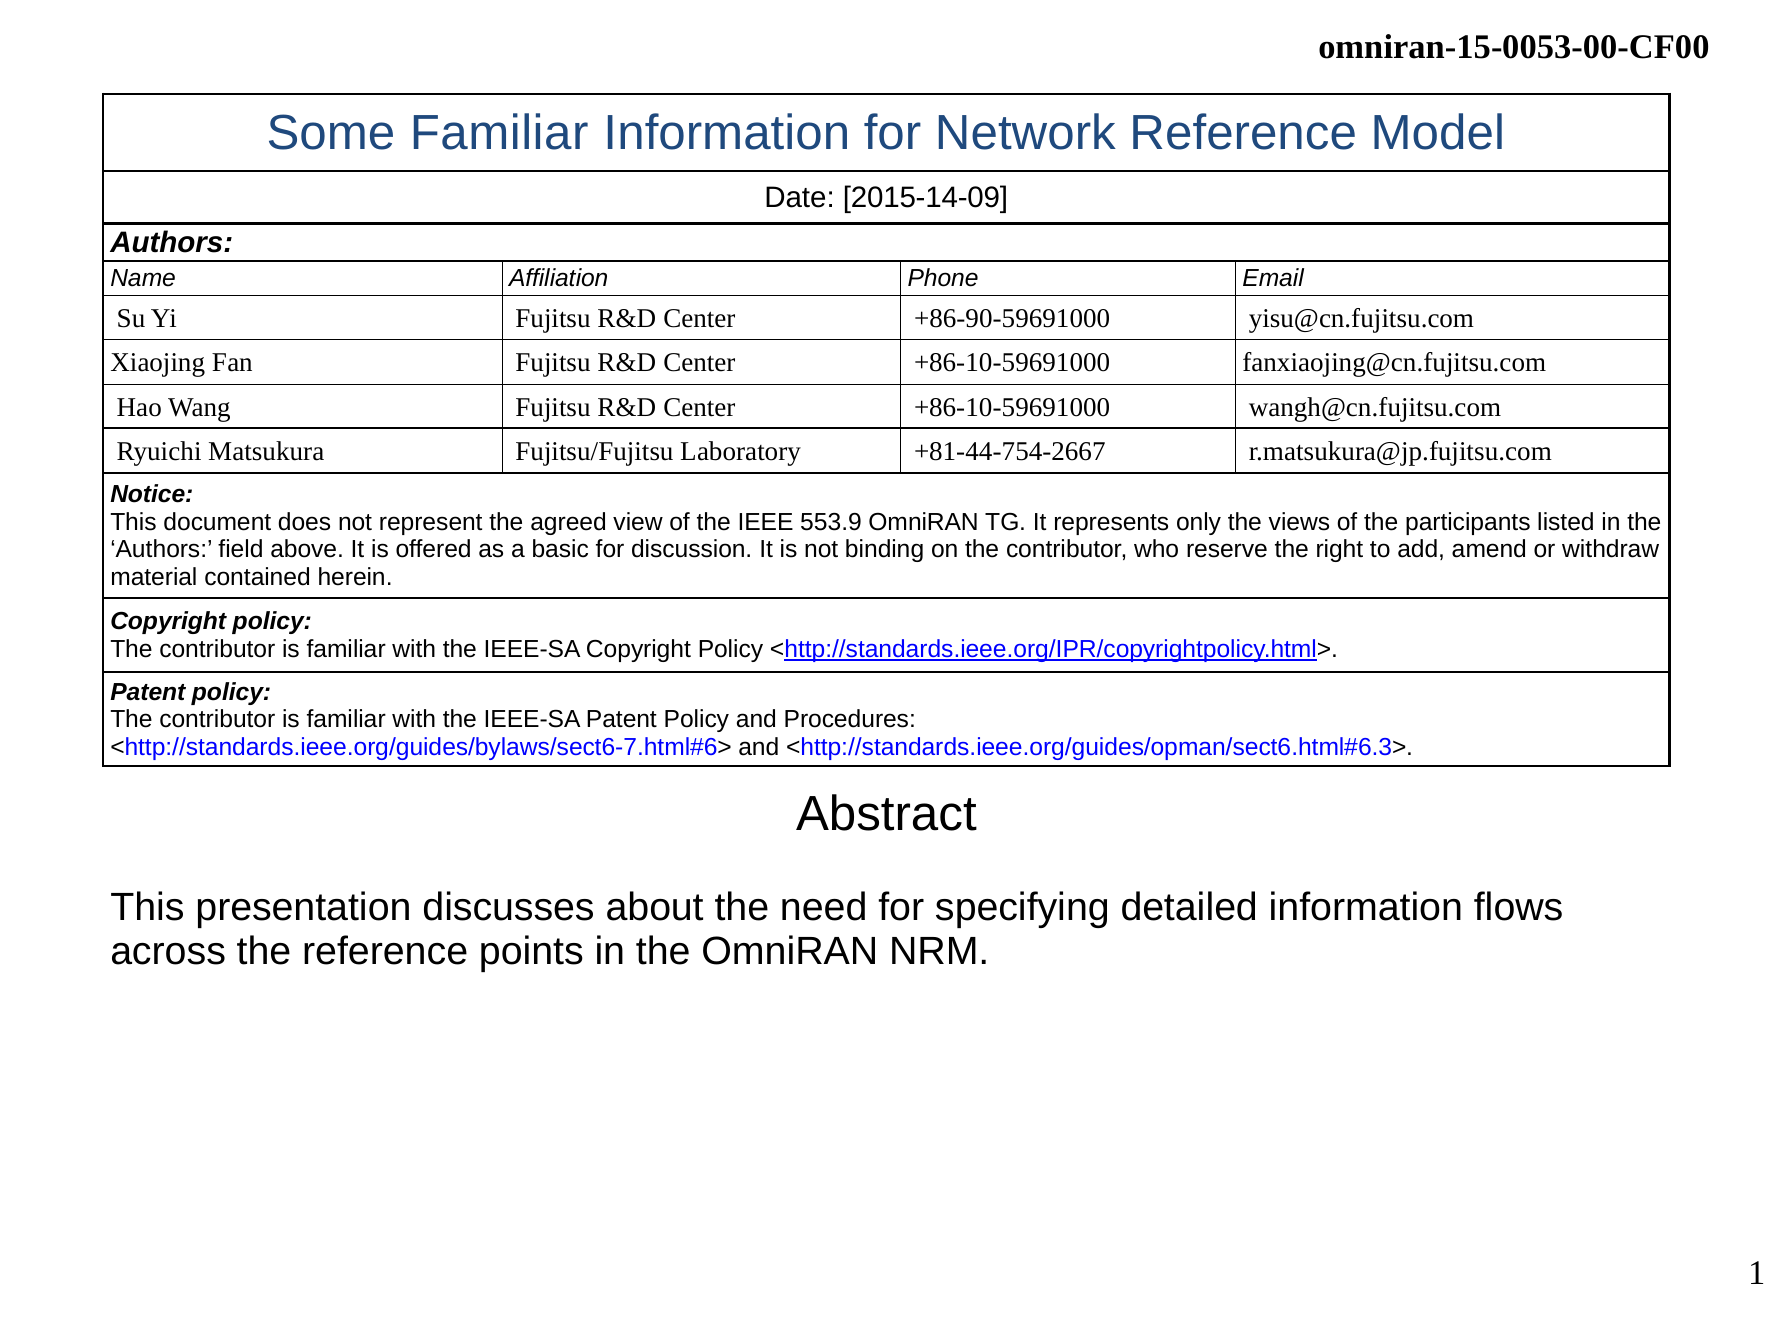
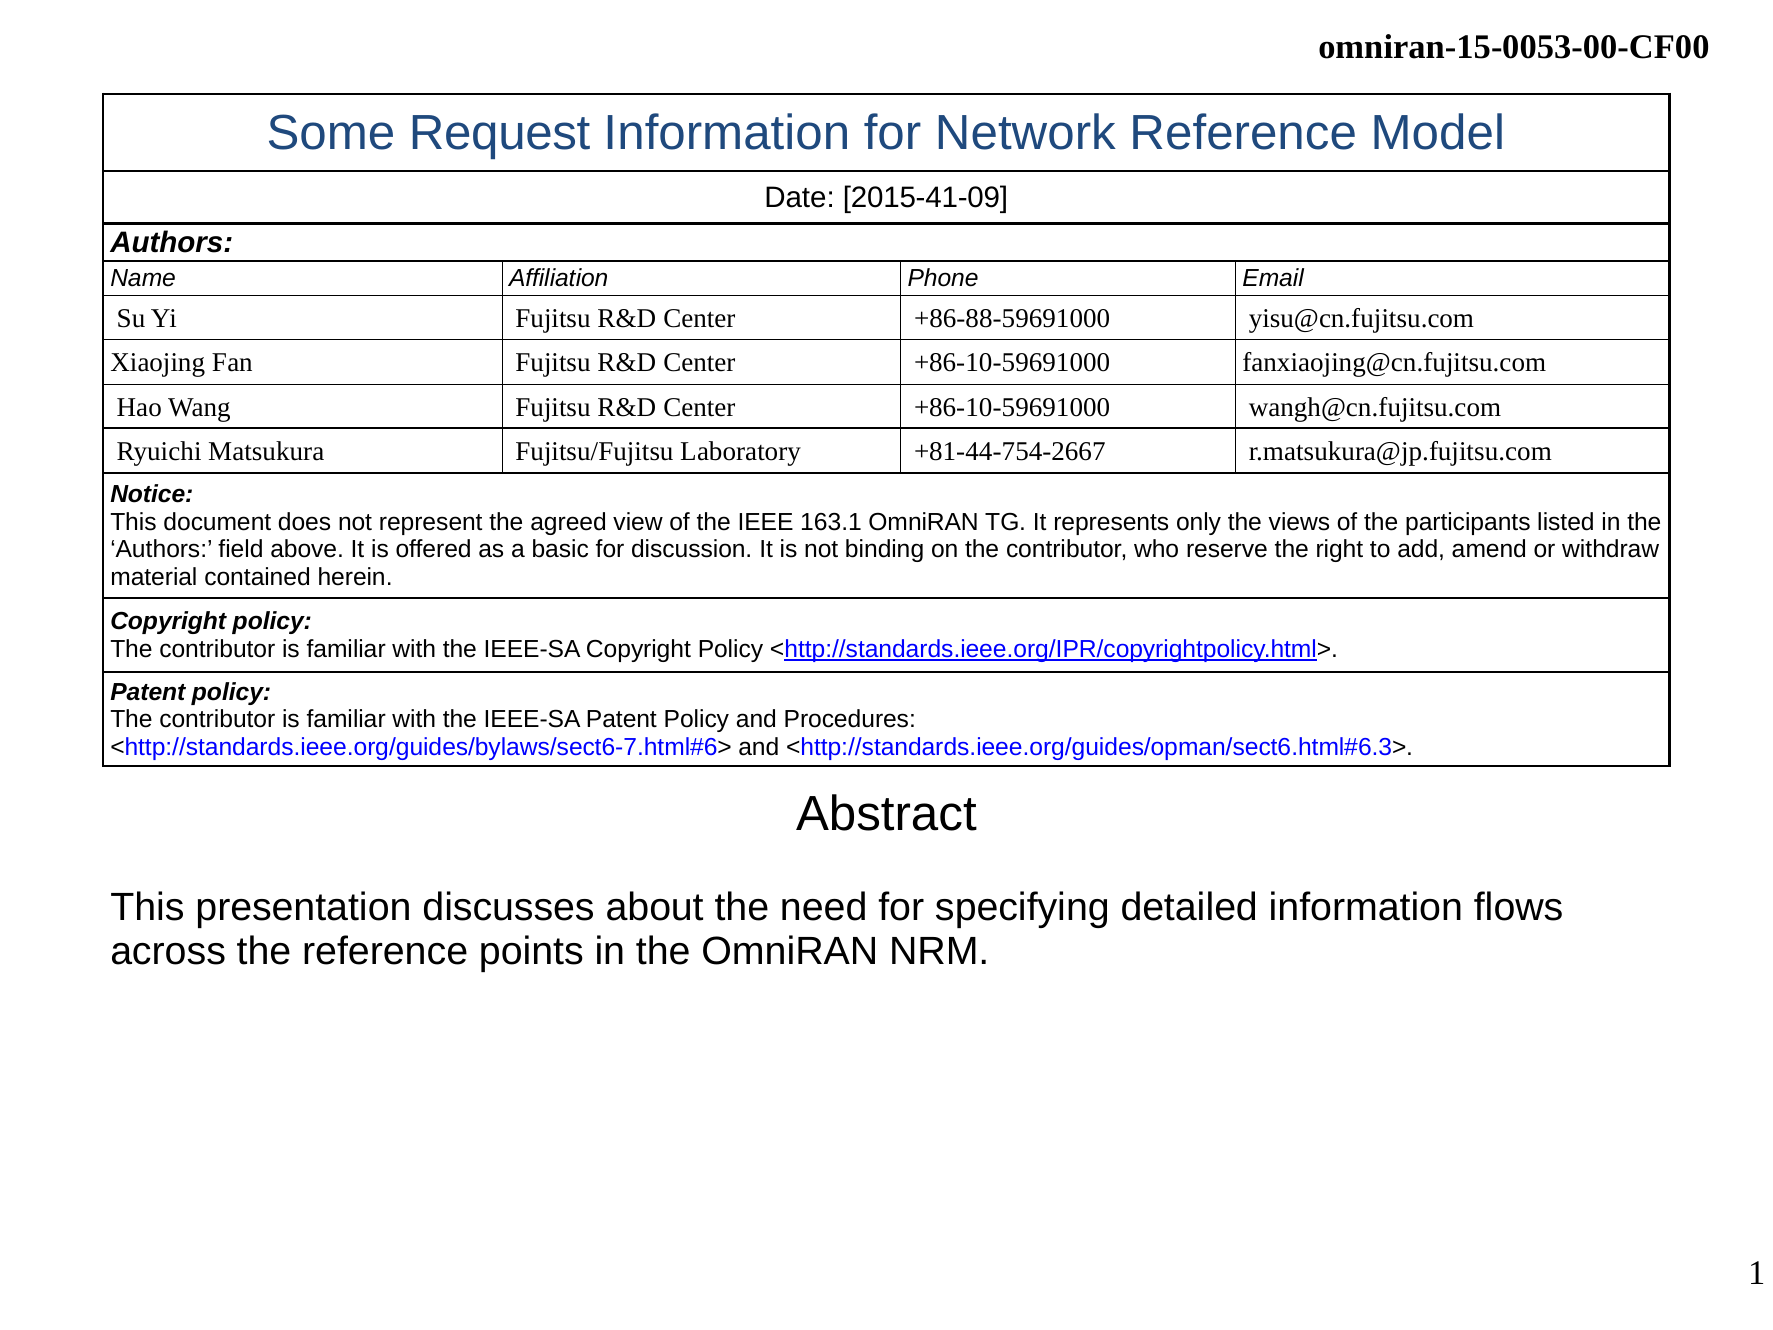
Some Familiar: Familiar -> Request
2015-14-09: 2015-14-09 -> 2015-41-09
+86-90-59691000: +86-90-59691000 -> +86-88-59691000
553.9: 553.9 -> 163.1
